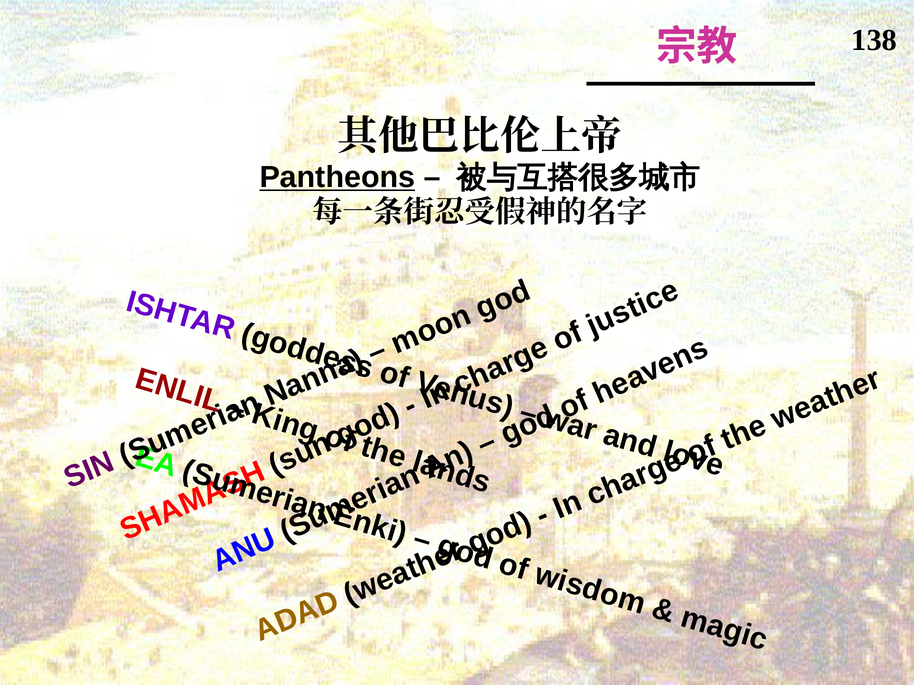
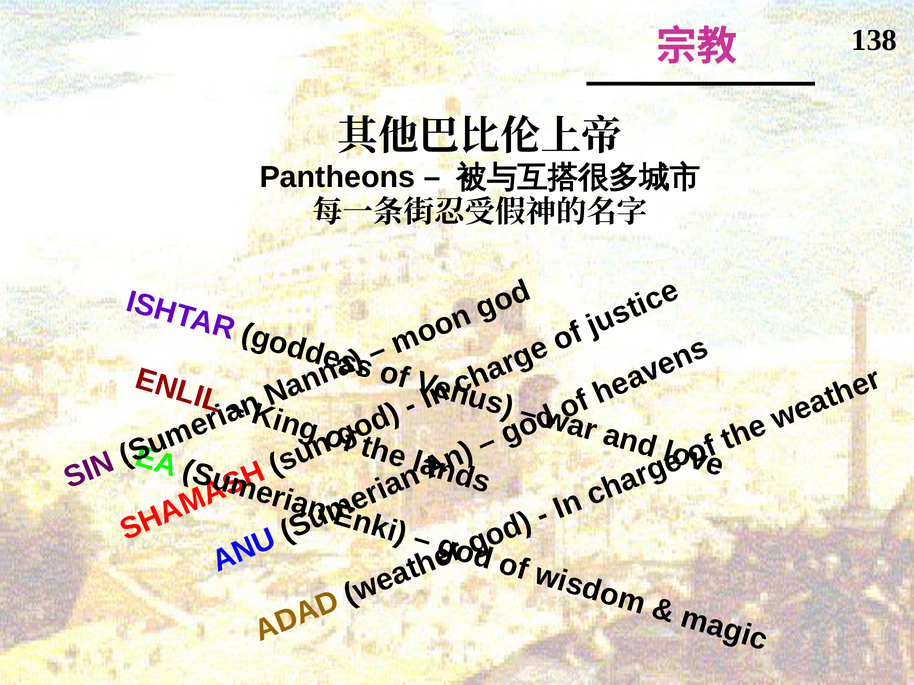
Pantheons underline: present -> none
